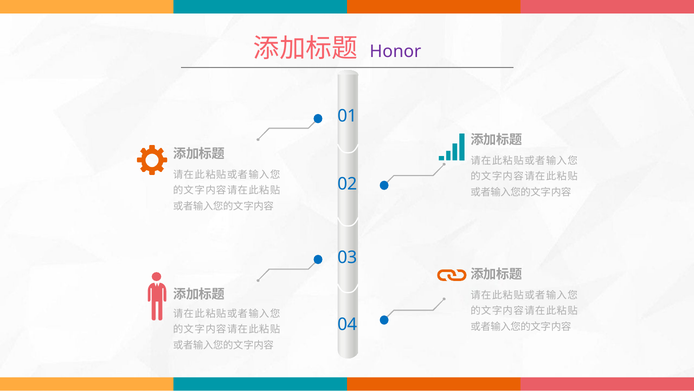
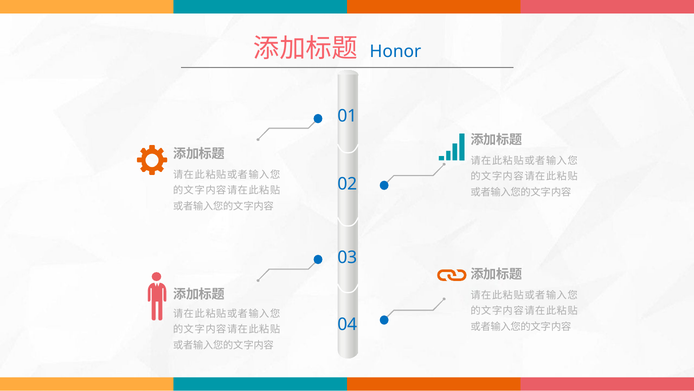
Honor colour: purple -> blue
